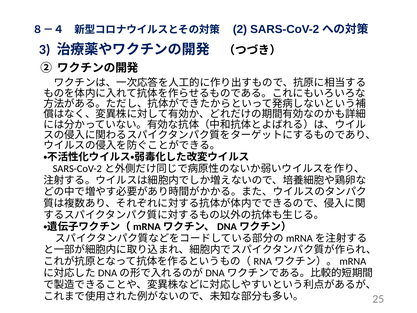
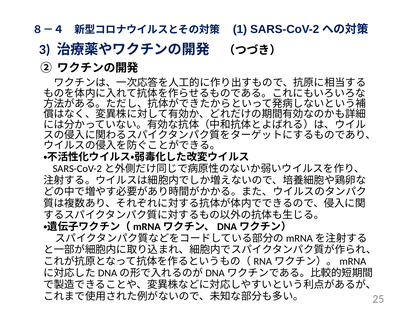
2: 2 -> 1
